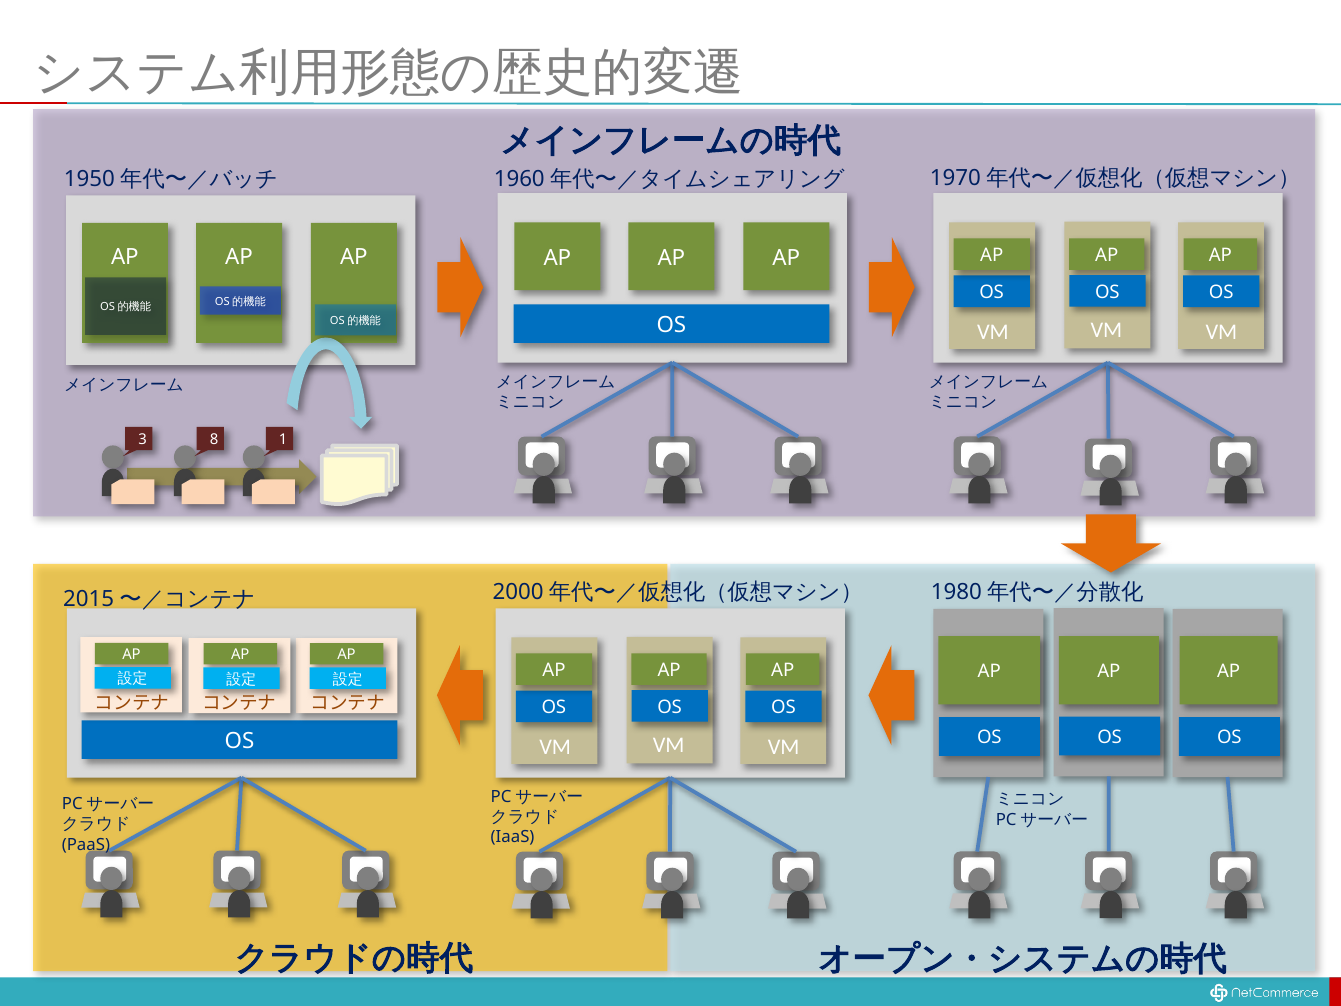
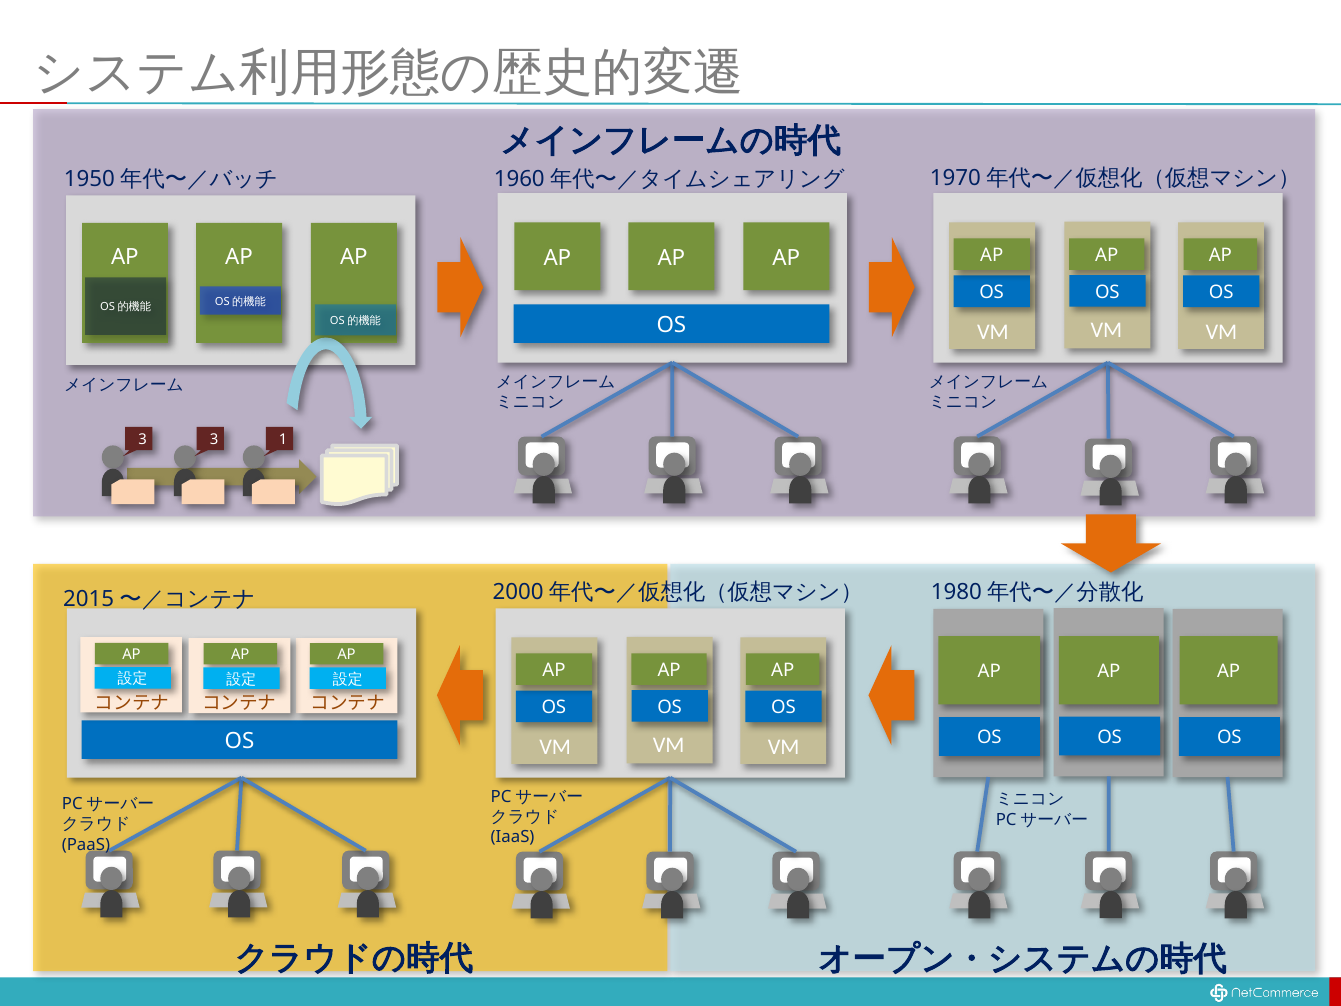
3 8: 8 -> 3
